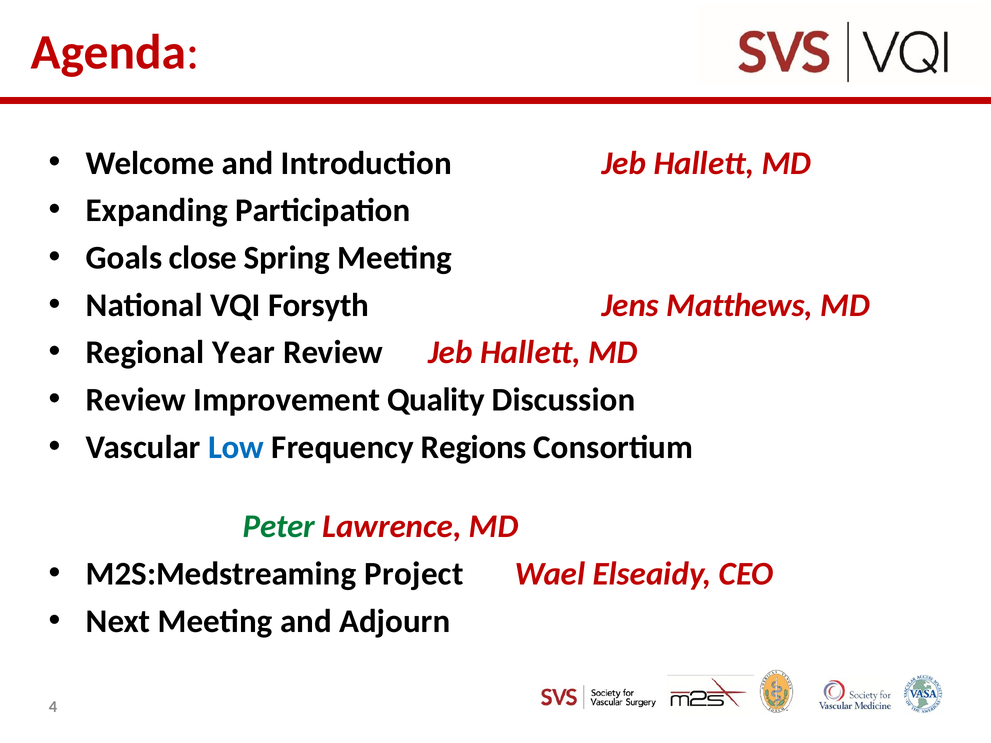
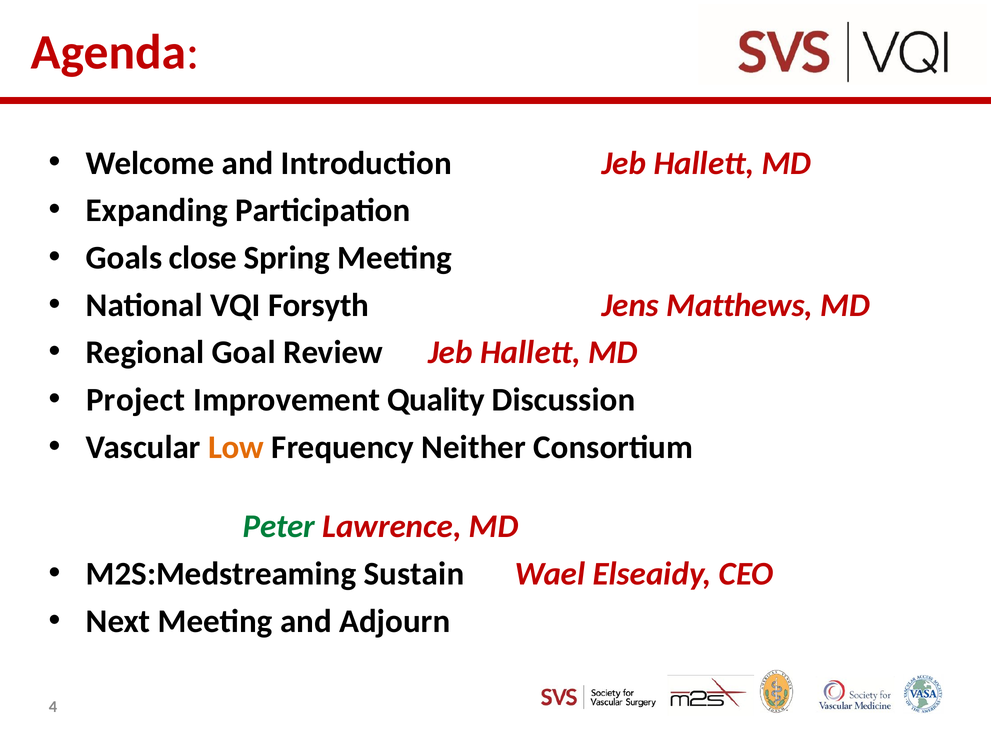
Year: Year -> Goal
Review at (136, 400): Review -> Project
Low colour: blue -> orange
Regions: Regions -> Neither
Project: Project -> Sustain
